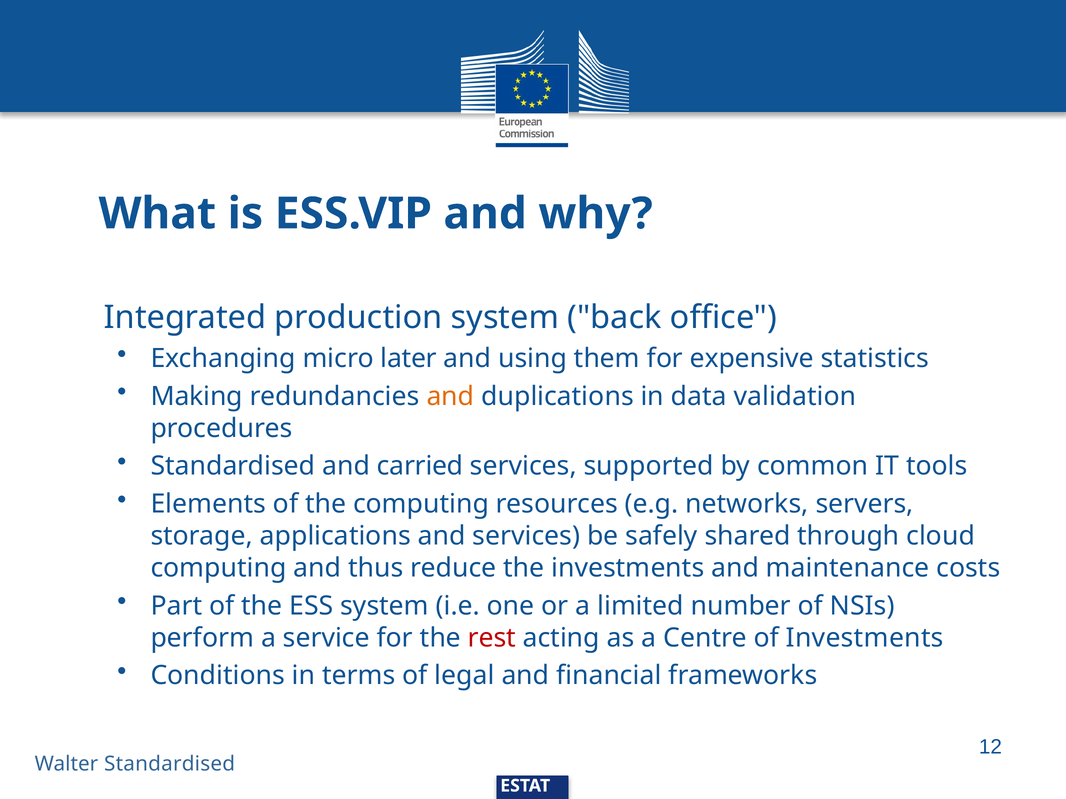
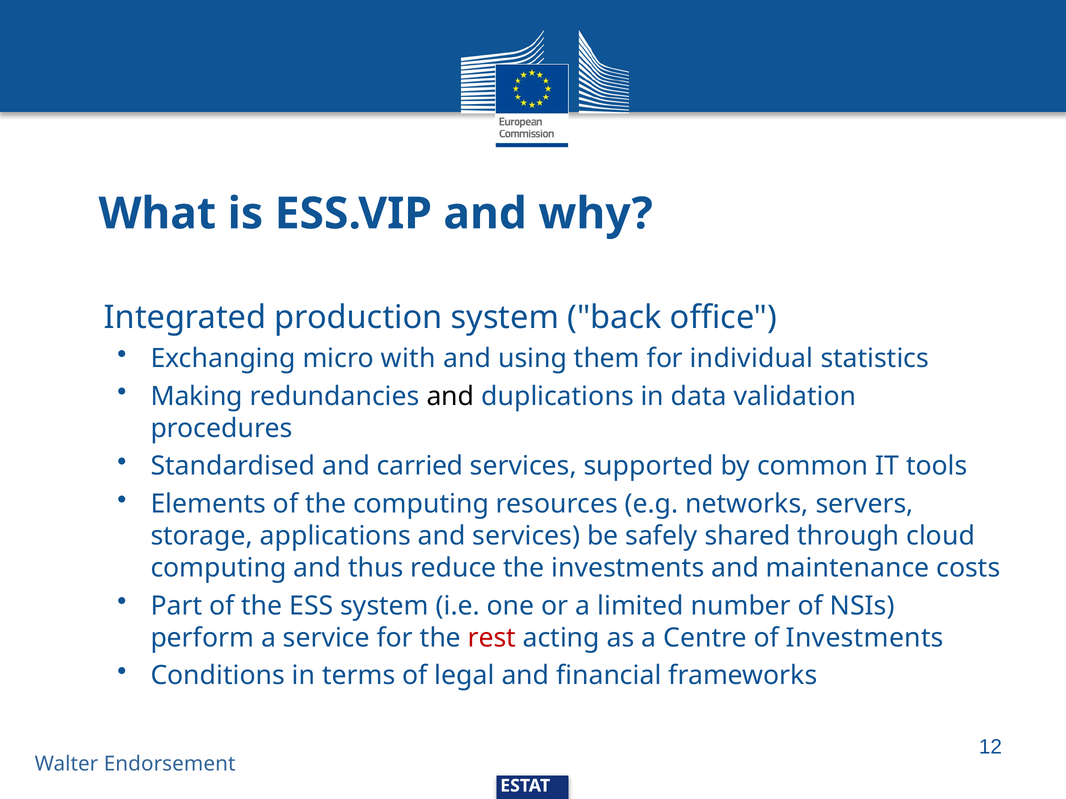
later: later -> with
expensive: expensive -> individual
and at (450, 397) colour: orange -> black
Walter Standardised: Standardised -> Endorsement
